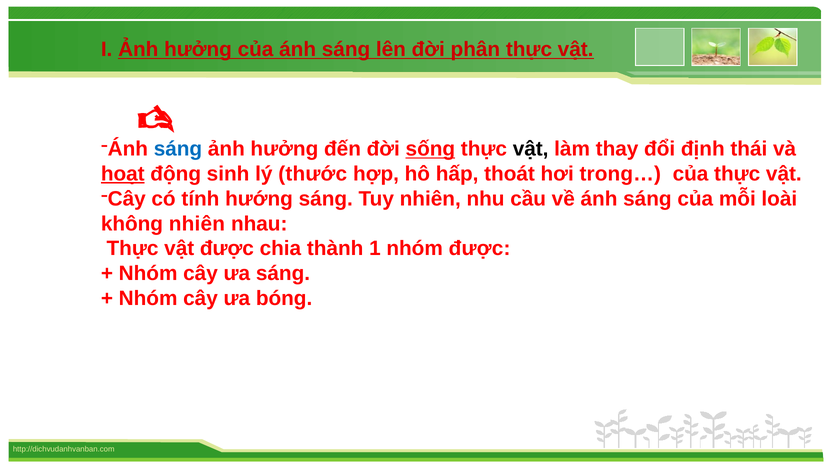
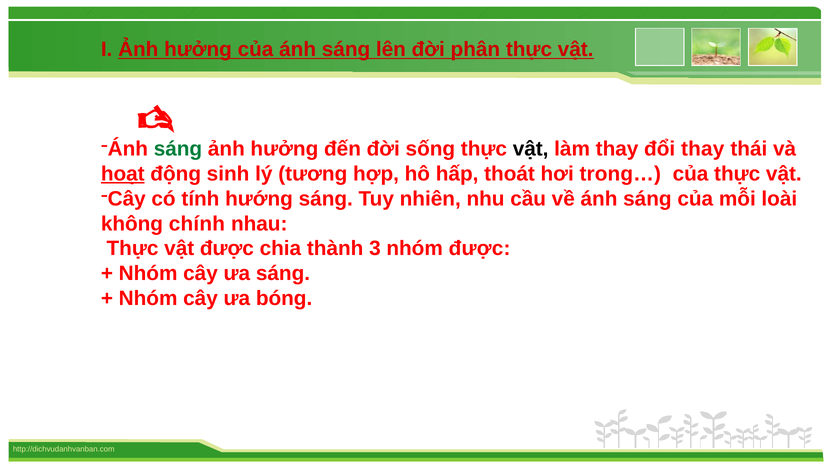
sáng at (178, 149) colour: blue -> green
sống underline: present -> none
đổi định: định -> thay
thước: thước -> tương
không nhiên: nhiên -> chính
1: 1 -> 3
